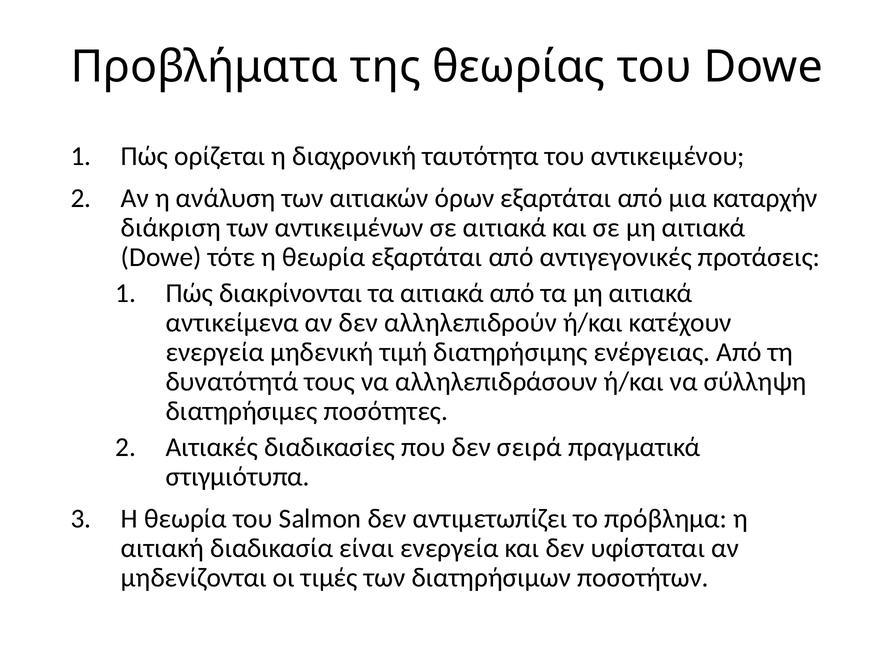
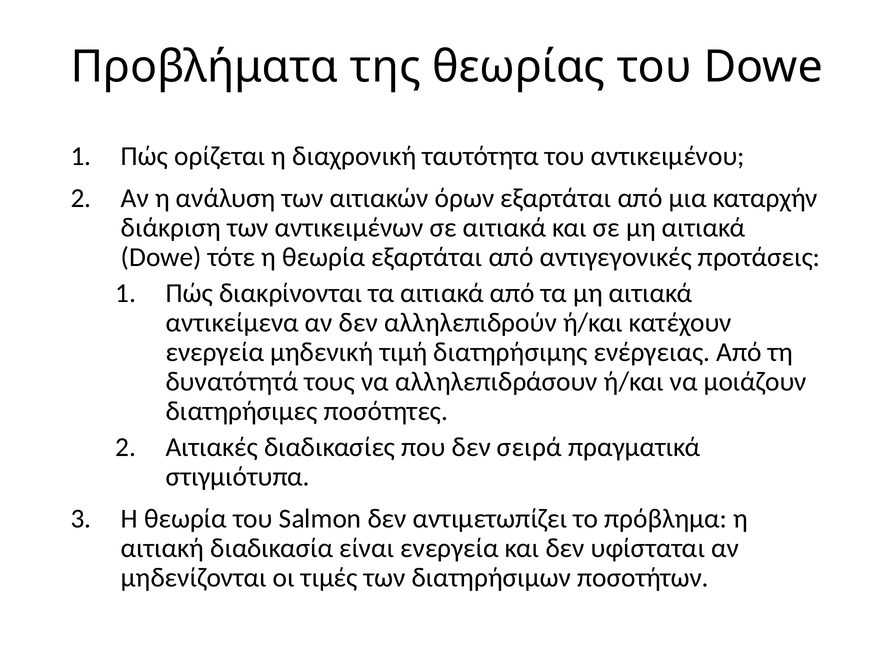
σύλληψη: σύλληψη -> μοιάζουν
